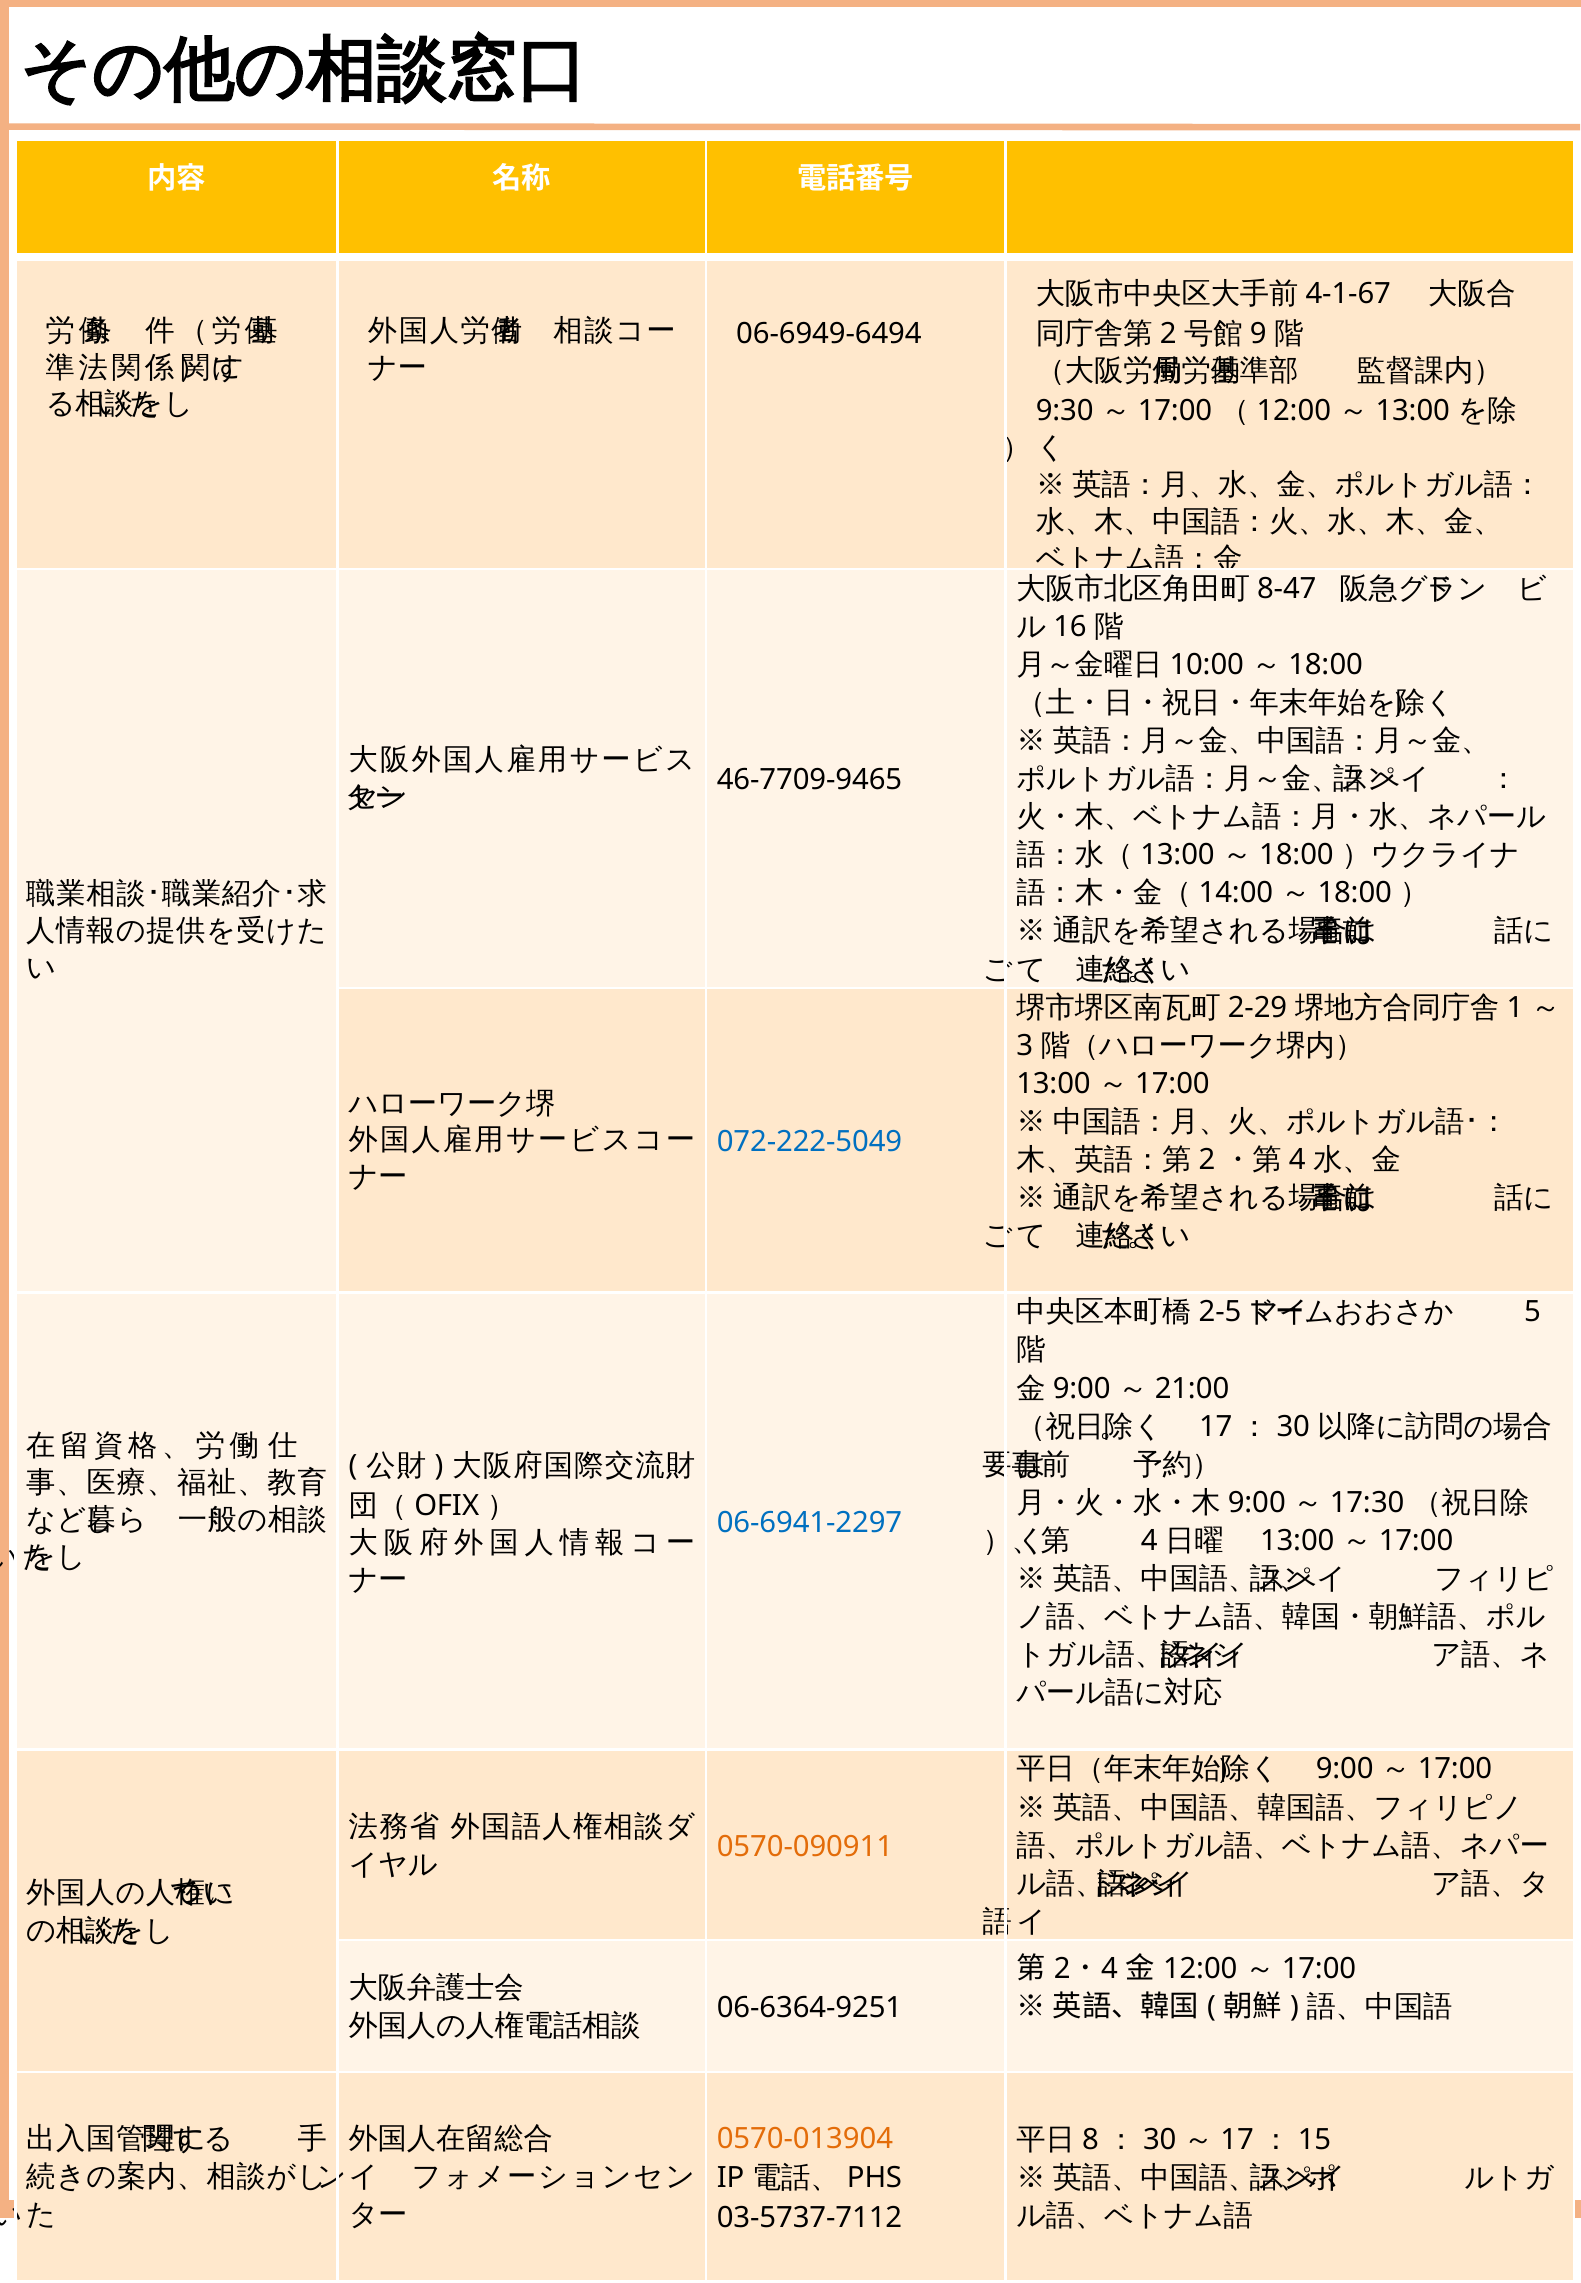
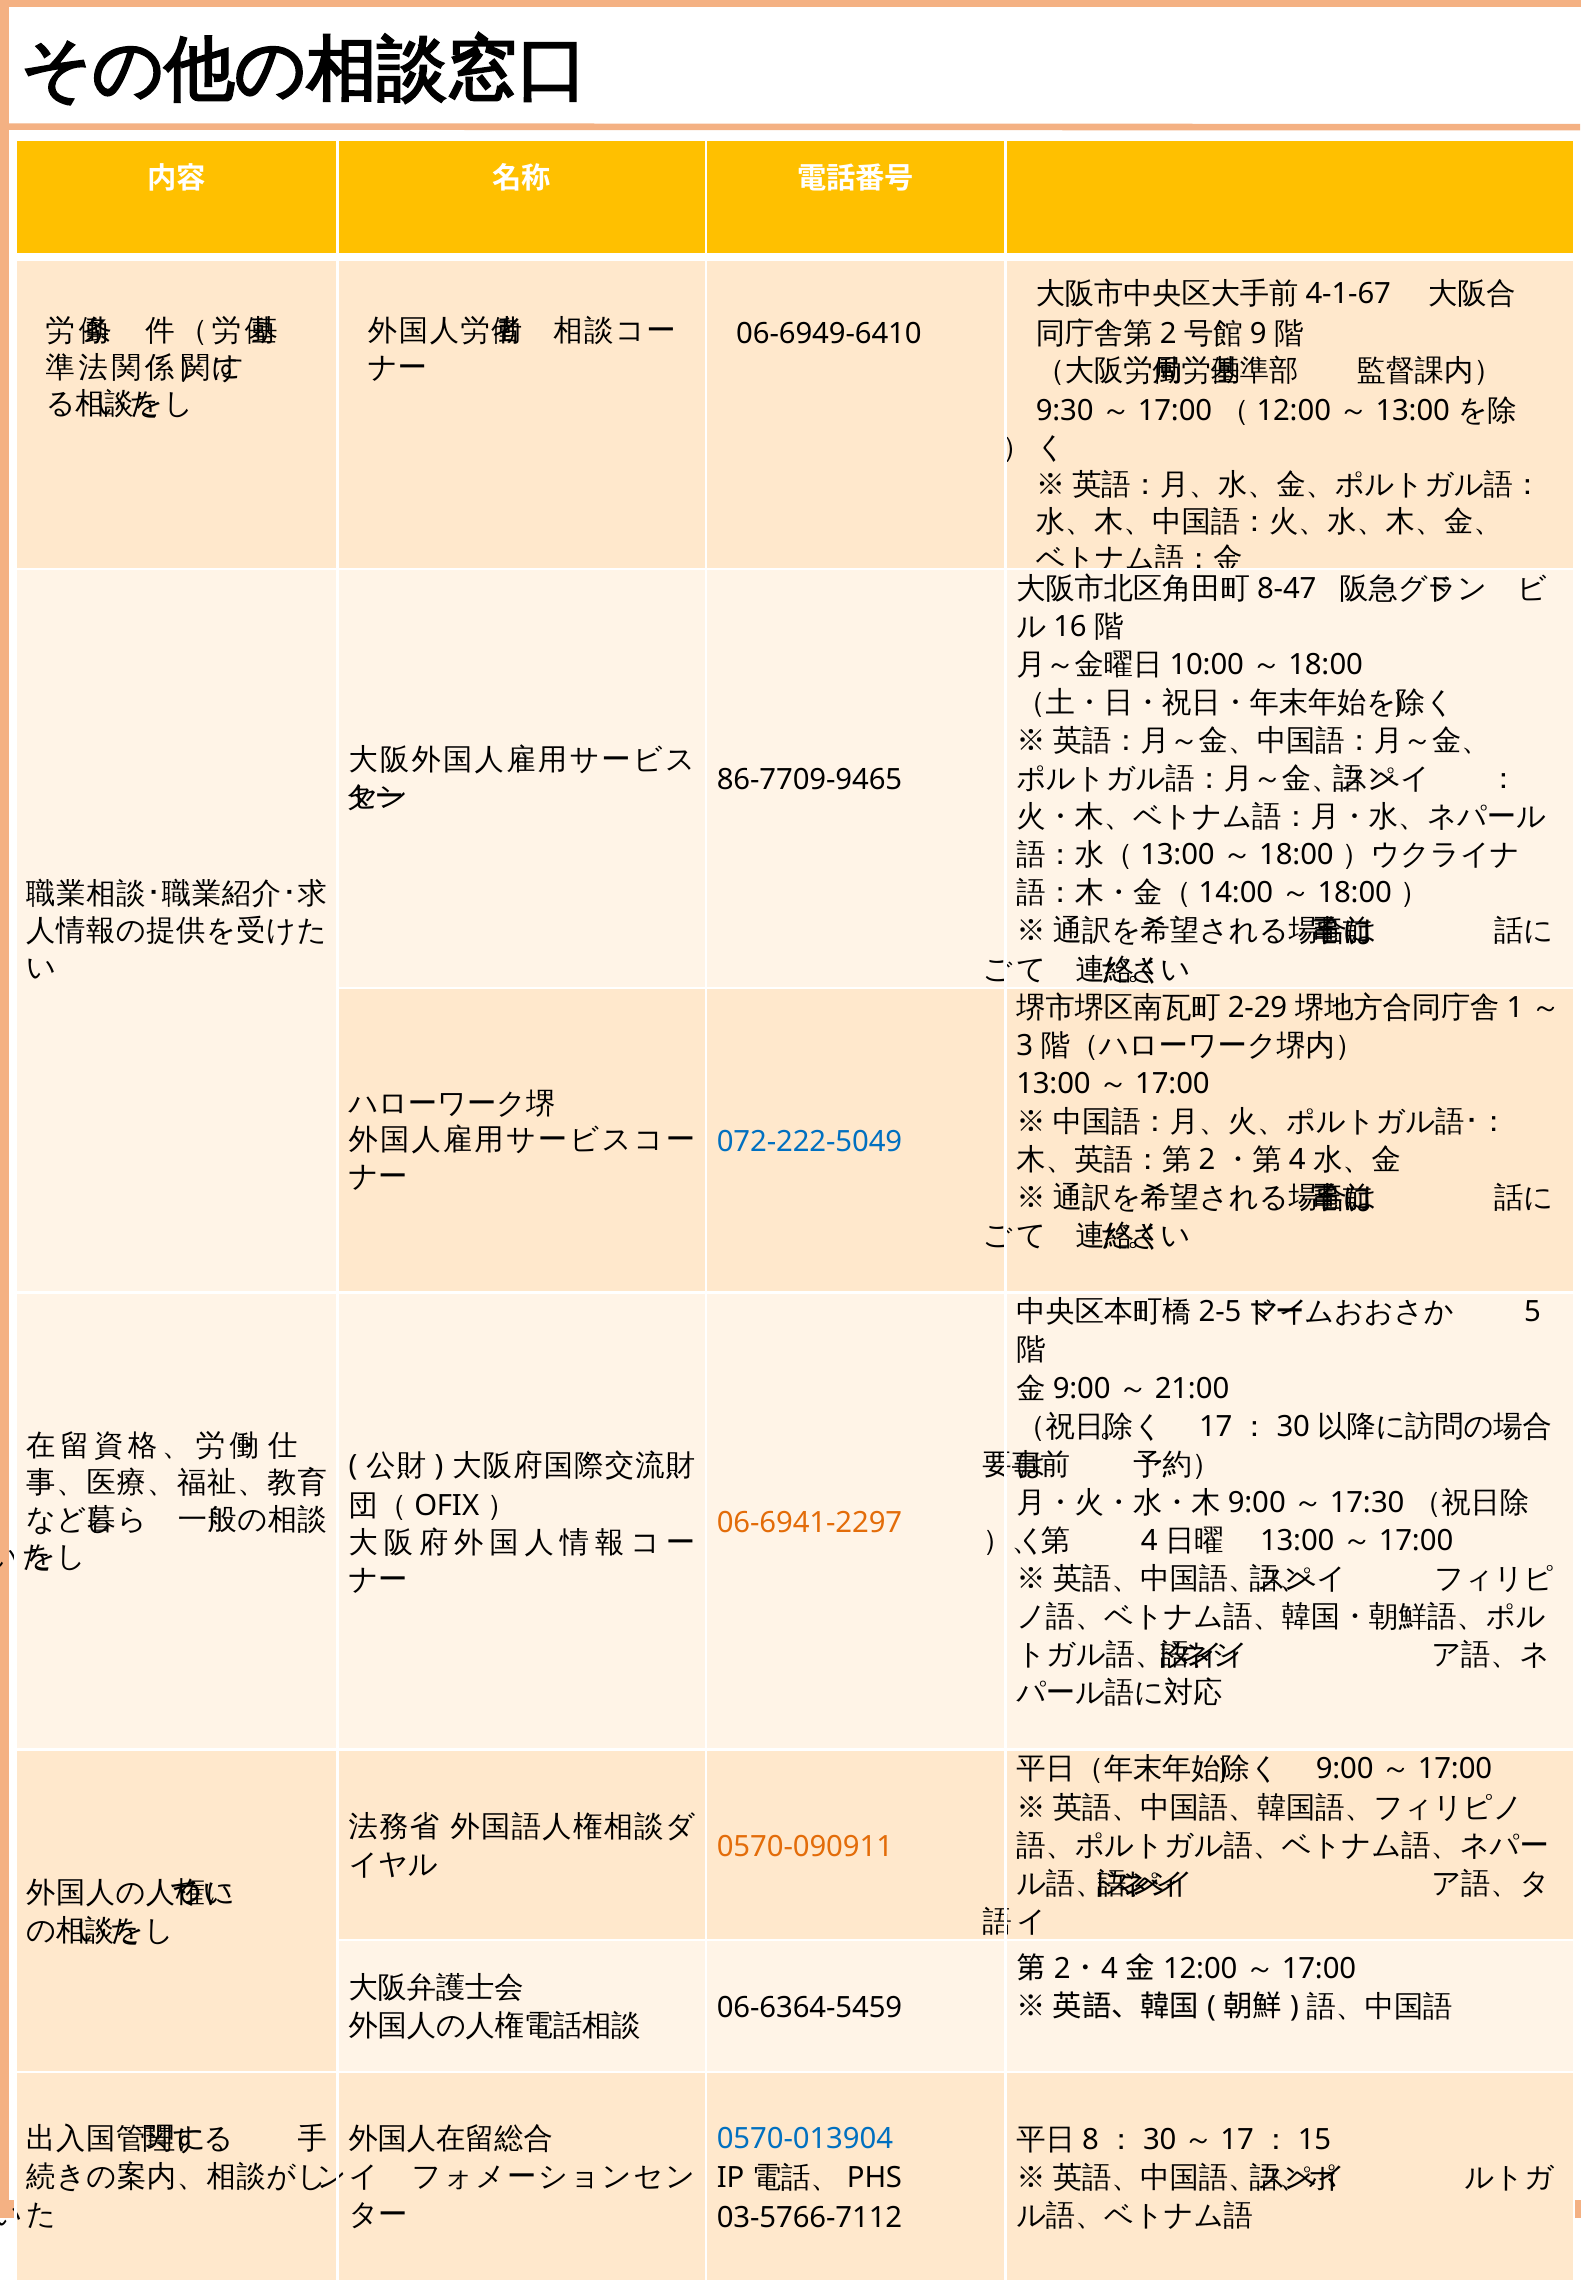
06-6949-6494: 06-6949-6494 -> 06-6949-6410
46-7709-9465: 46-7709-9465 -> 86-7709-9465
06-6941-2297 colour: blue -> orange
06-6364-9251: 06-6364-9251 -> 06-6364-5459
0570-013904 colour: orange -> blue
03-5737-7112: 03-5737-7112 -> 03-5766-7112
